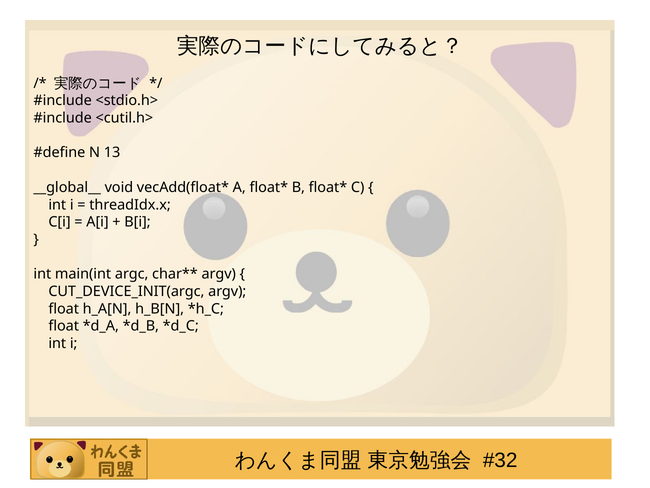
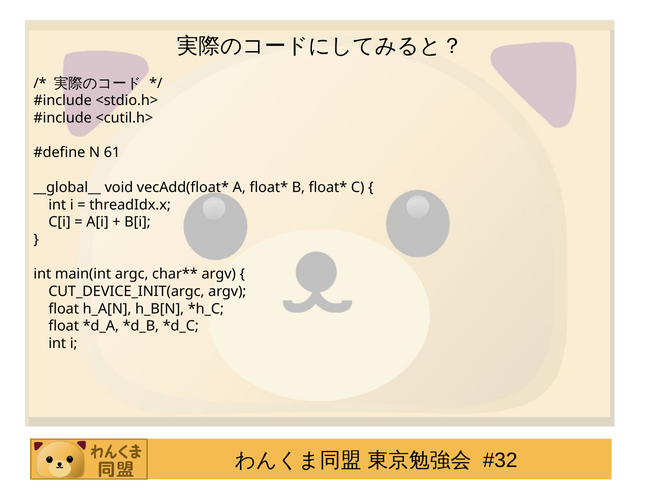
13: 13 -> 61
